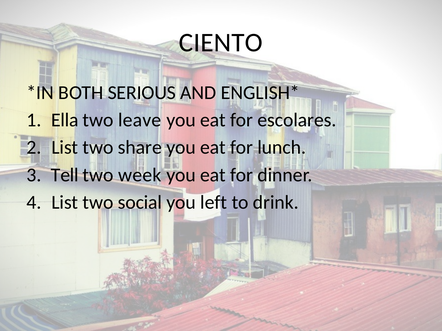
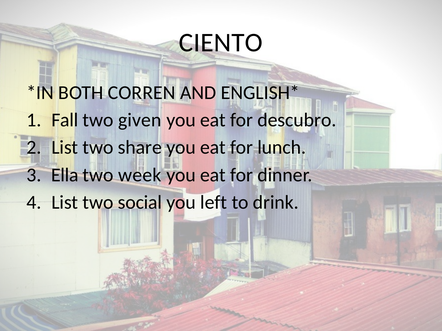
SERIOUS: SERIOUS -> CORREN
Ella: Ella -> Fall
leave: leave -> given
escolares: escolares -> descubro
Tell: Tell -> Ella
